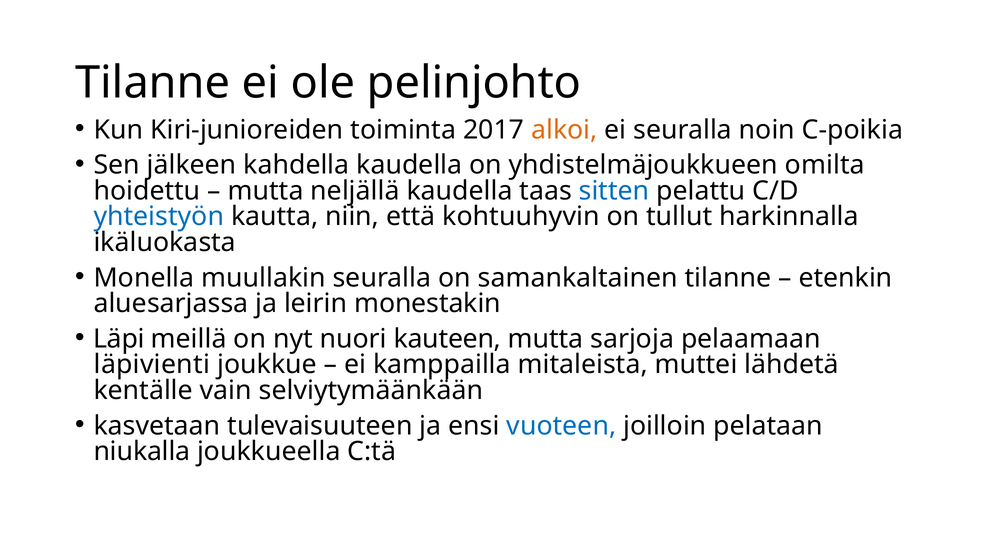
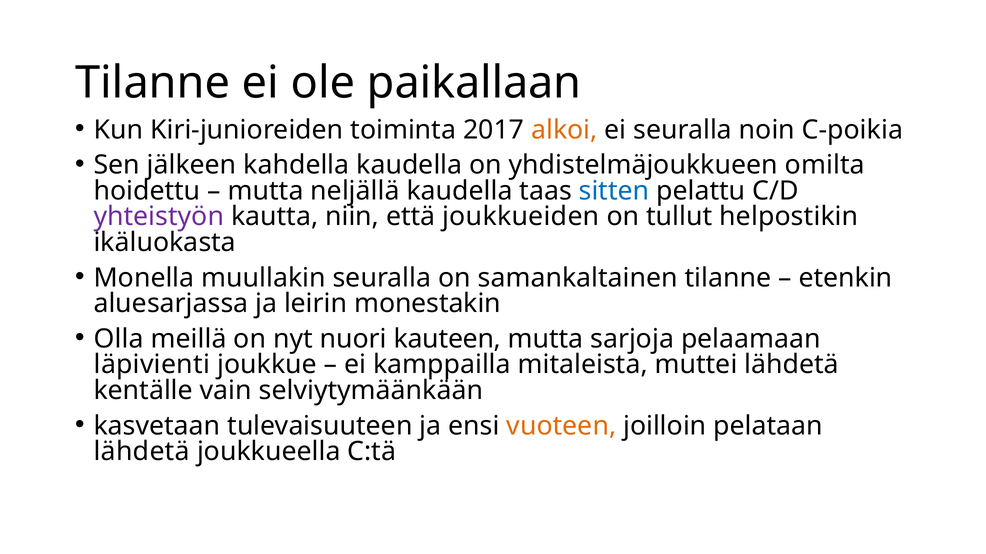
pelinjohto: pelinjohto -> paikallaan
yhteistyön colour: blue -> purple
kohtuuhyvin: kohtuuhyvin -> joukkueiden
harkinnalla: harkinnalla -> helpostikin
Läpi: Läpi -> Olla
vuoteen colour: blue -> orange
niukalla at (142, 452): niukalla -> lähdetä
